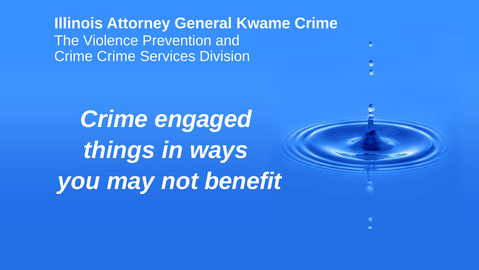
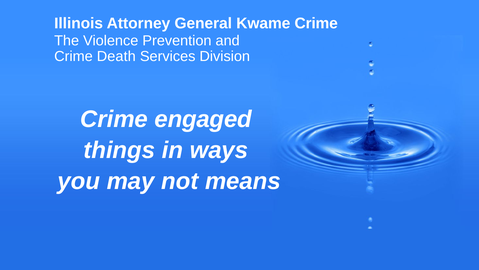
Crime Crime: Crime -> Death
benefit: benefit -> means
